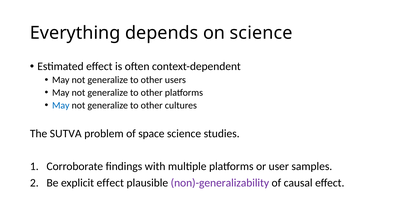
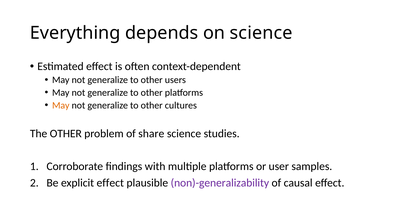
May at (61, 105) colour: blue -> orange
The SUTVA: SUTVA -> OTHER
space: space -> share
